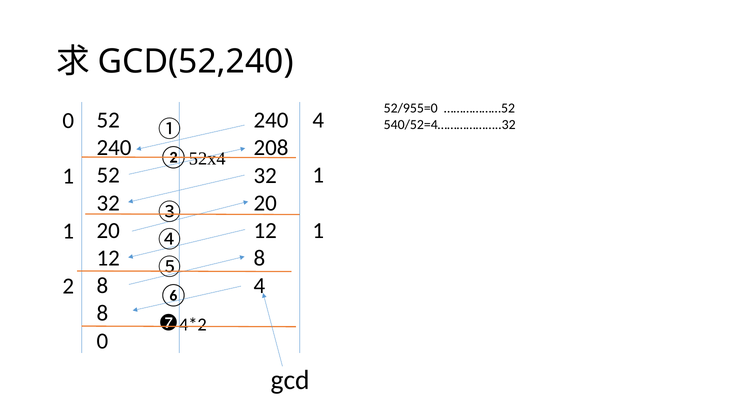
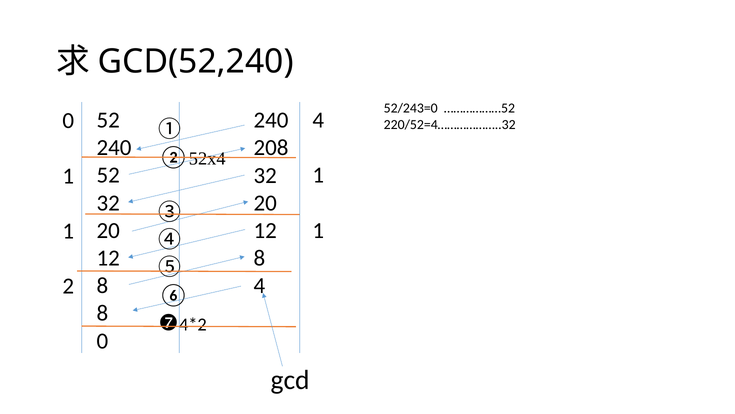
52/955=0: 52/955=0 -> 52/243=0
540/52=4………………..32: 540/52=4………………..32 -> 220/52=4………………..32
